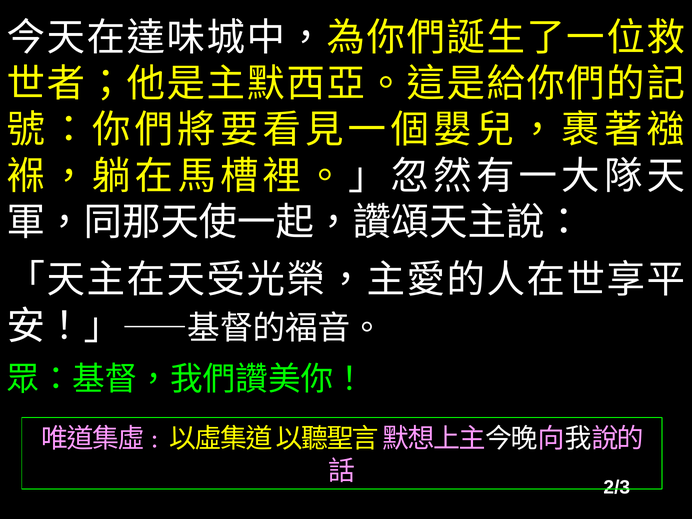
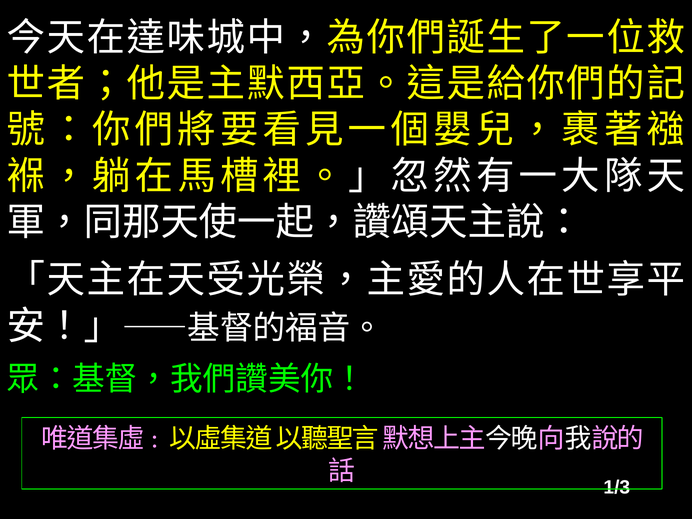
2/3: 2/3 -> 1/3
